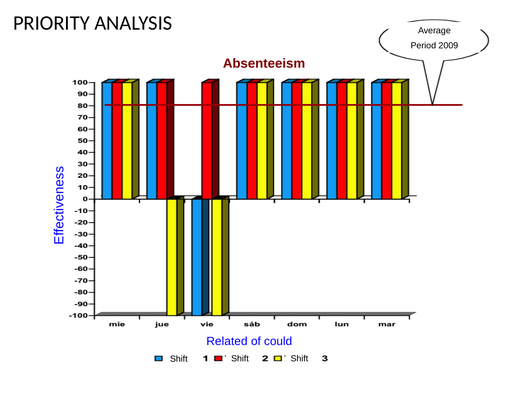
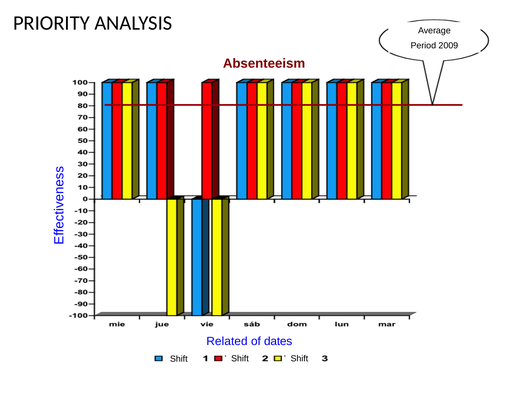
could: could -> dates
